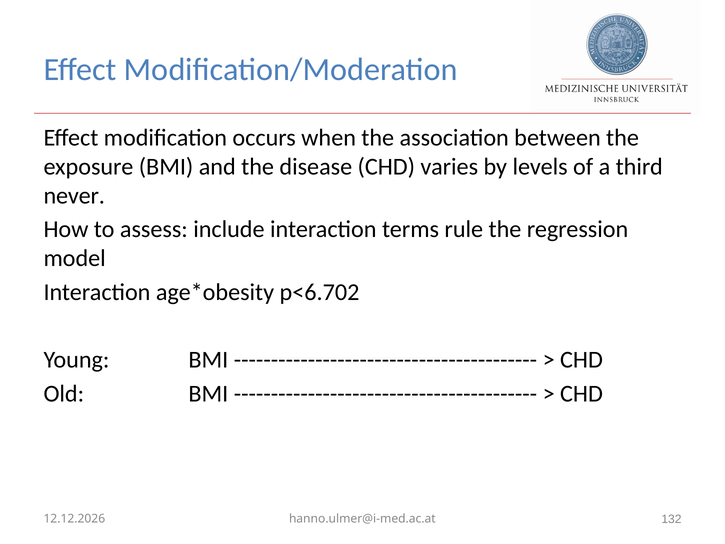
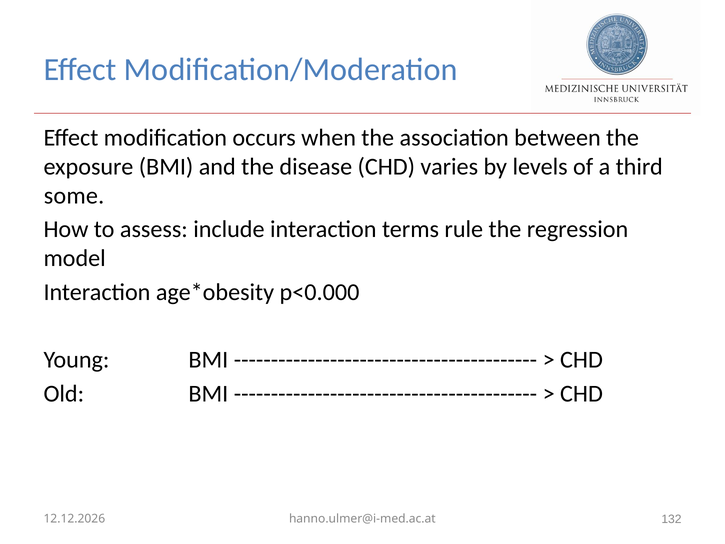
never: never -> some
p<6.702: p<6.702 -> p<0.000
